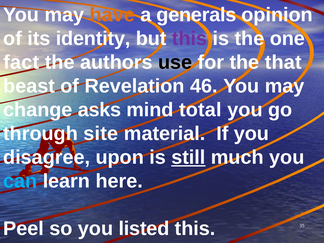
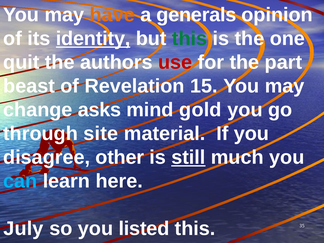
identity underline: none -> present
this at (190, 39) colour: purple -> green
fact: fact -> quit
use colour: black -> red
that: that -> part
46: 46 -> 15
total: total -> gold
upon: upon -> other
Peel: Peel -> July
